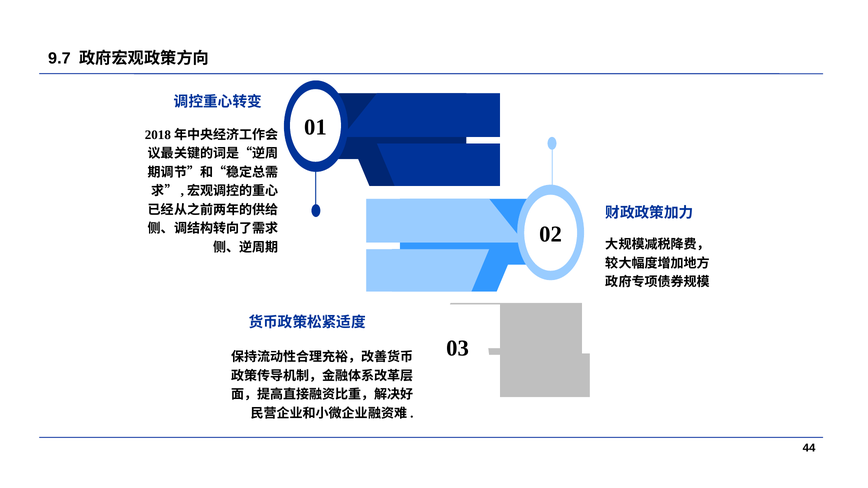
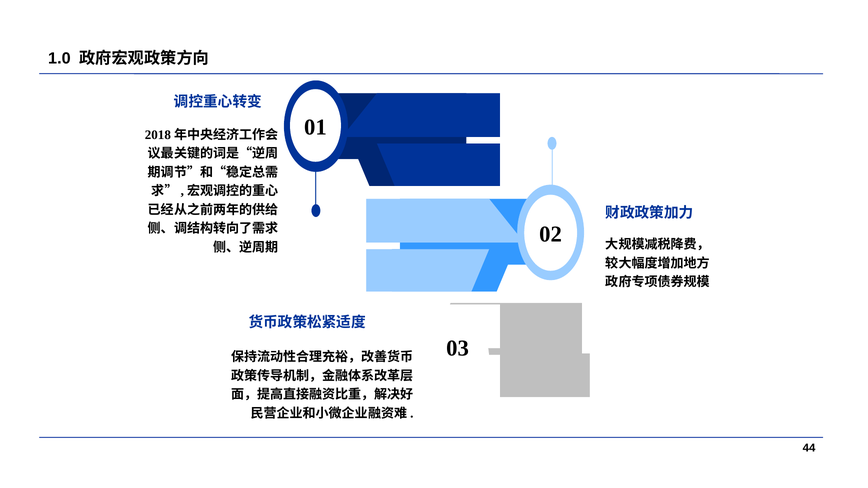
9.7: 9.7 -> 1.0
